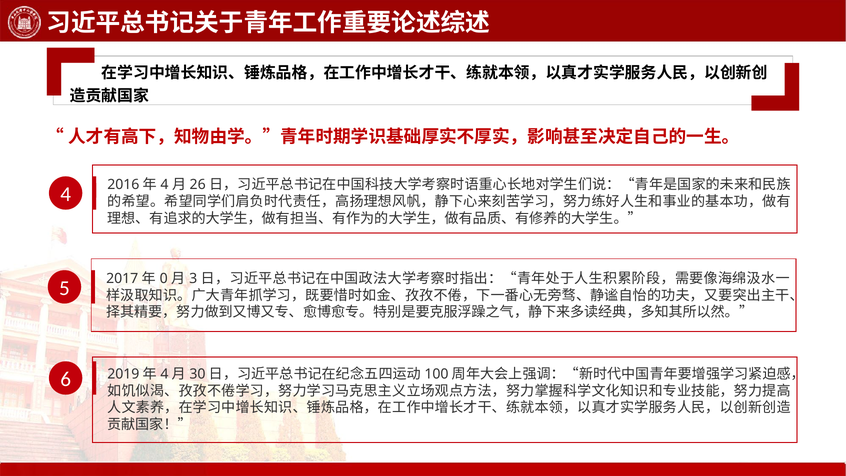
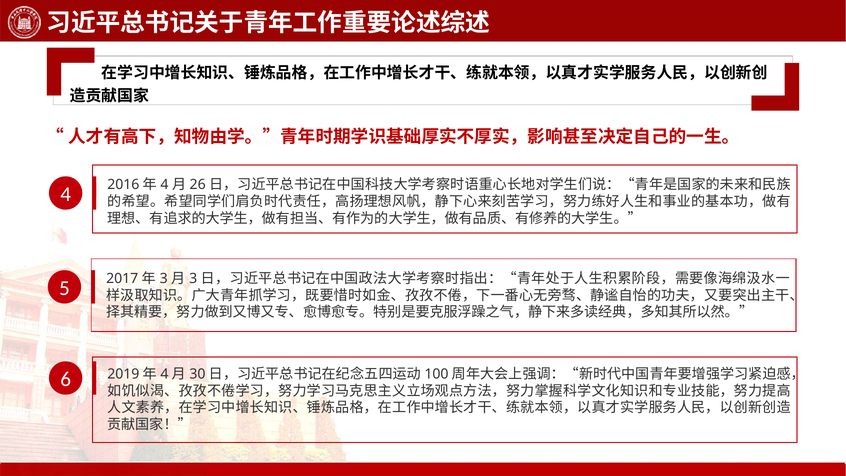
0 at (164, 278): 0 -> 3
